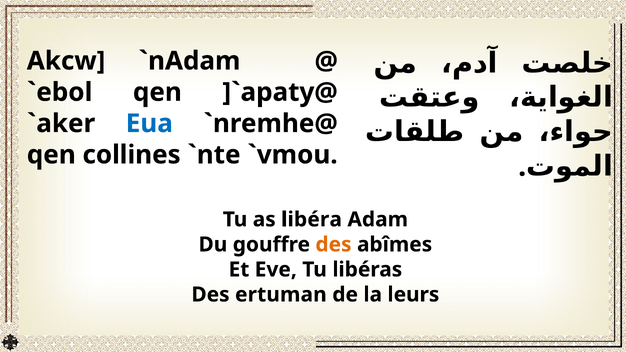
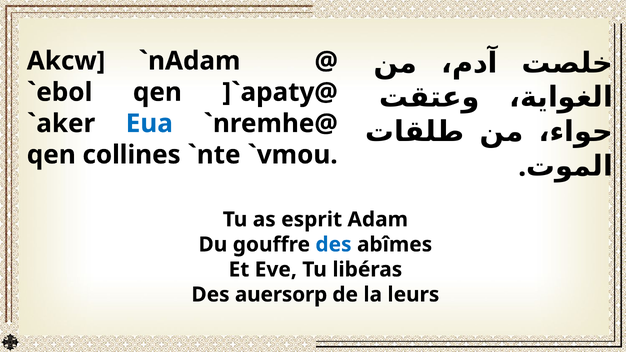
libéra: libéra -> esprit
des at (333, 245) colour: orange -> blue
ertuman: ertuman -> auersorp
